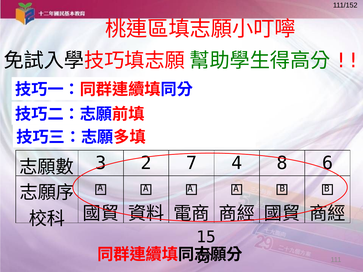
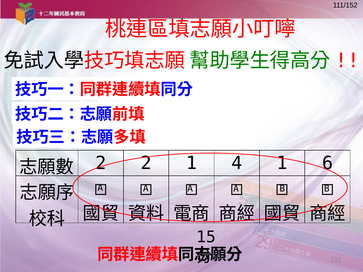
3 at (101, 163): 3 -> 2
2 7: 7 -> 1
4 8: 8 -> 1
